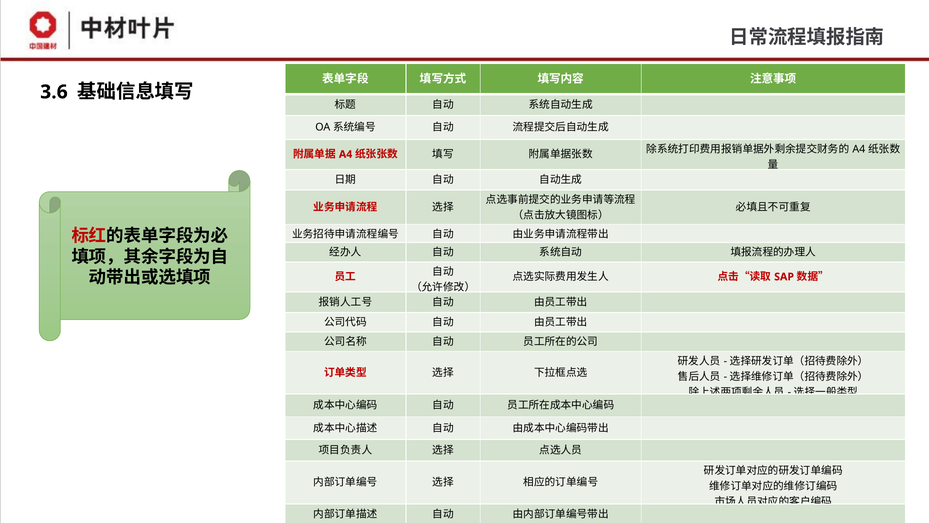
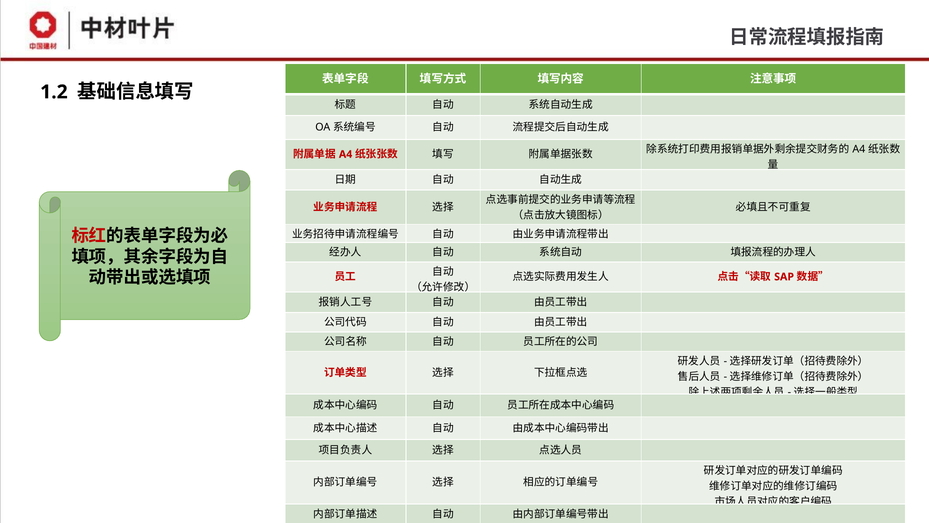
3.6: 3.6 -> 1.2
